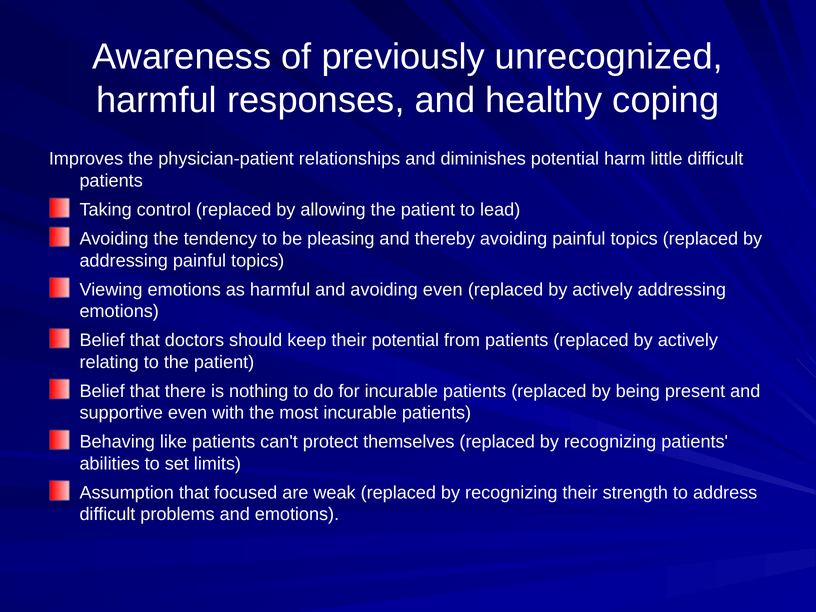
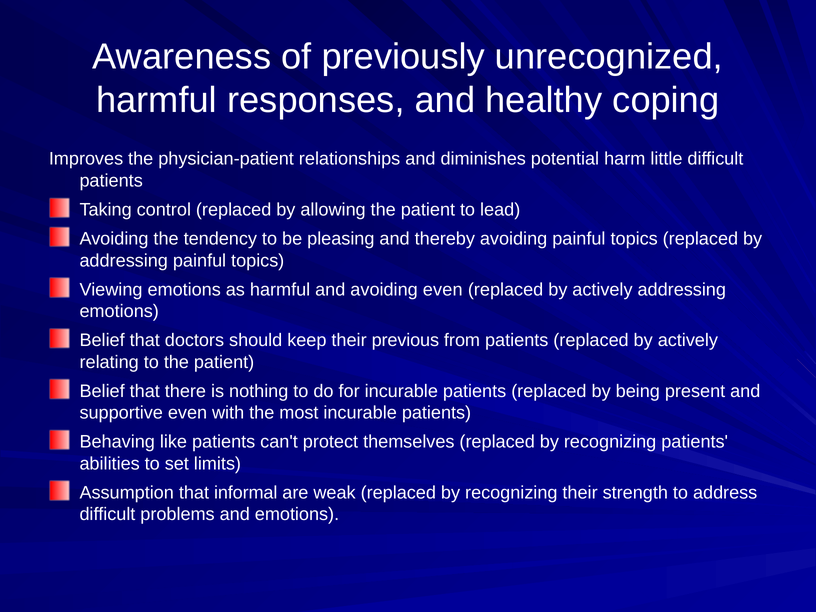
their potential: potential -> previous
focused: focused -> informal
